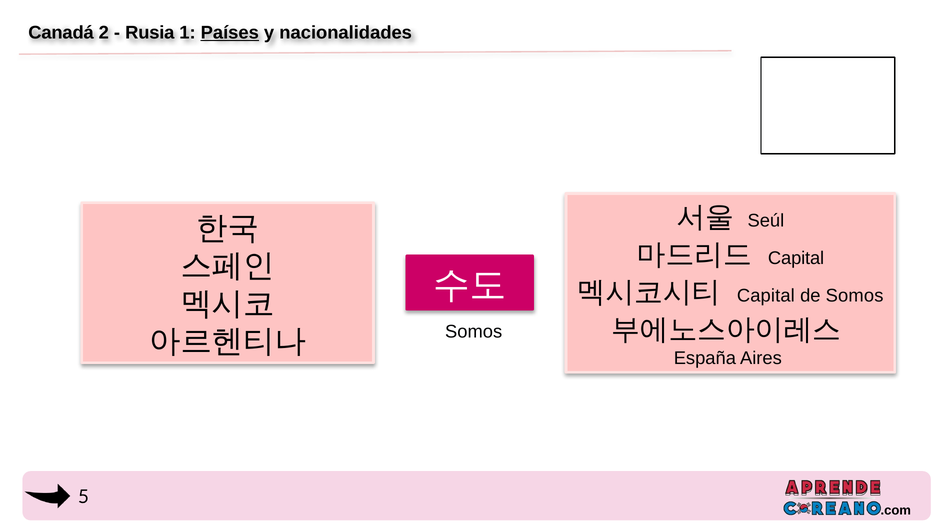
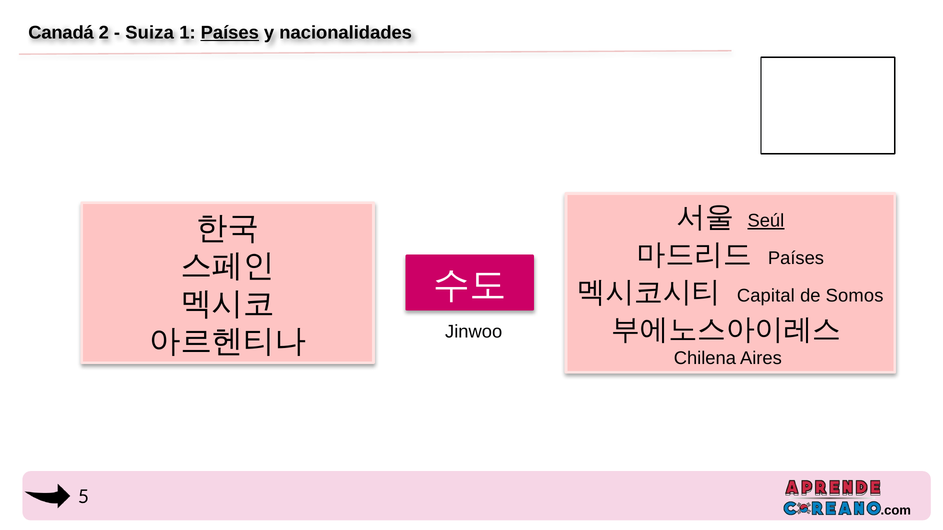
Rusia: Rusia -> Suiza
Seúl underline: none -> present
Capital at (796, 258): Capital -> Países
Somos at (474, 332): Somos -> Jinwoo
España: España -> Chilena
